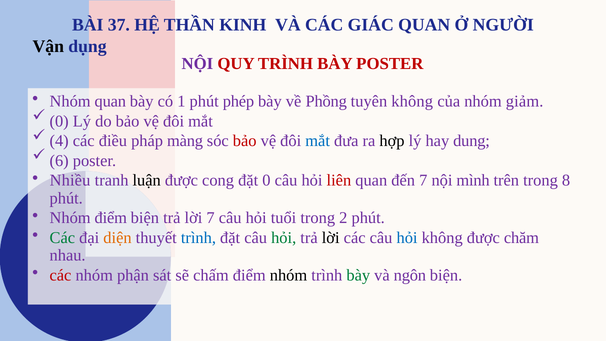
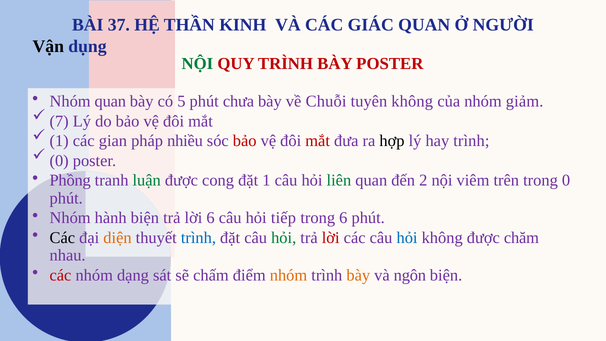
NỘI at (197, 64) colour: purple -> green
1: 1 -> 5
phép: phép -> chưa
Phồng: Phồng -> Chuỗi
0 at (59, 121): 0 -> 7
4 at (59, 141): 4 -> 1
điều: điều -> gian
màng: màng -> nhiều
mắt at (318, 141) colour: blue -> red
hay dung: dung -> trình
6 at (59, 161): 6 -> 0
Nhiều: Nhiều -> Phồng
luận colour: black -> green
đặt 0: 0 -> 1
liên colour: red -> green
đến 7: 7 -> 2
mình: mình -> viêm
trong 8: 8 -> 0
Nhóm điểm: điểm -> hành
lời 7: 7 -> 6
tuổi: tuổi -> tiếp
trong 2: 2 -> 6
Các at (62, 238) colour: green -> black
lời at (331, 238) colour: black -> red
phận: phận -> dạng
nhóm at (288, 275) colour: black -> orange
bày at (358, 275) colour: green -> orange
